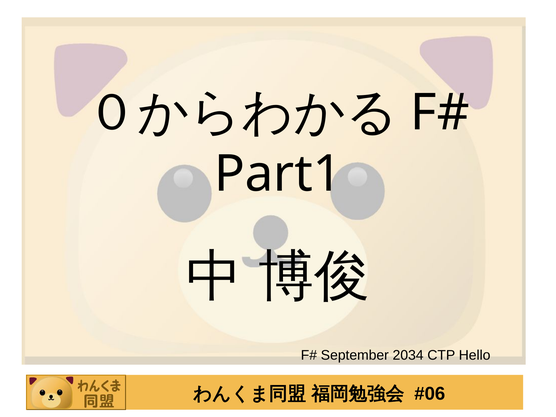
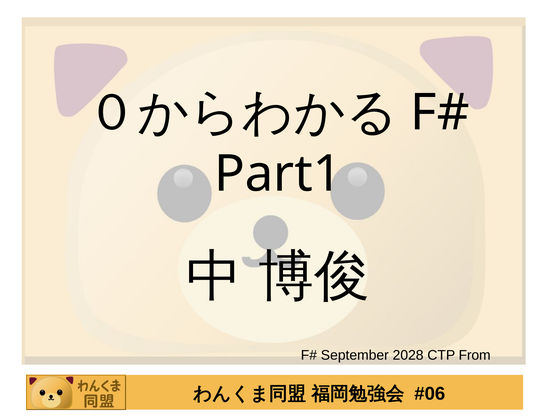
2034: 2034 -> 2028
Hello: Hello -> From
